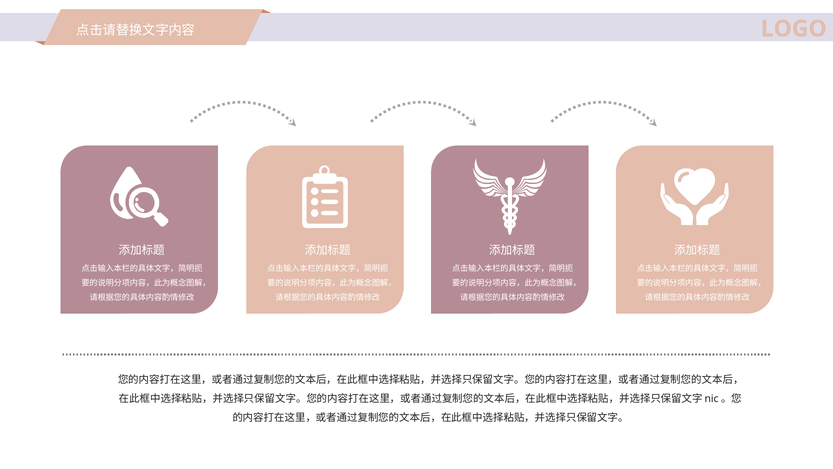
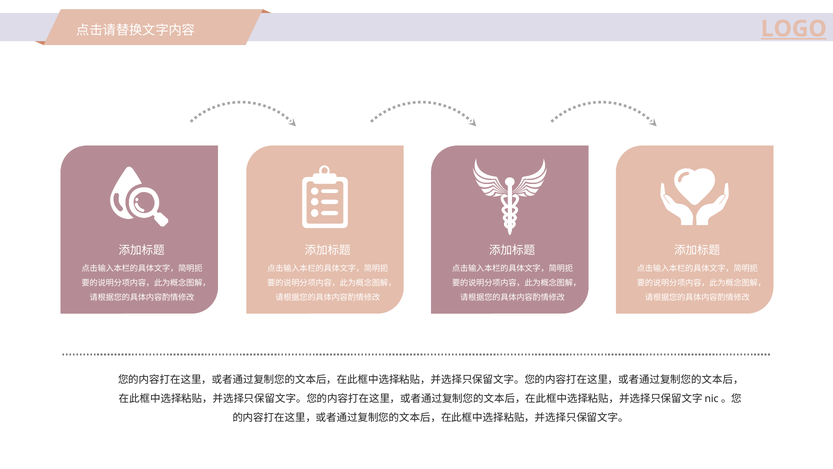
LOGO underline: none -> present
